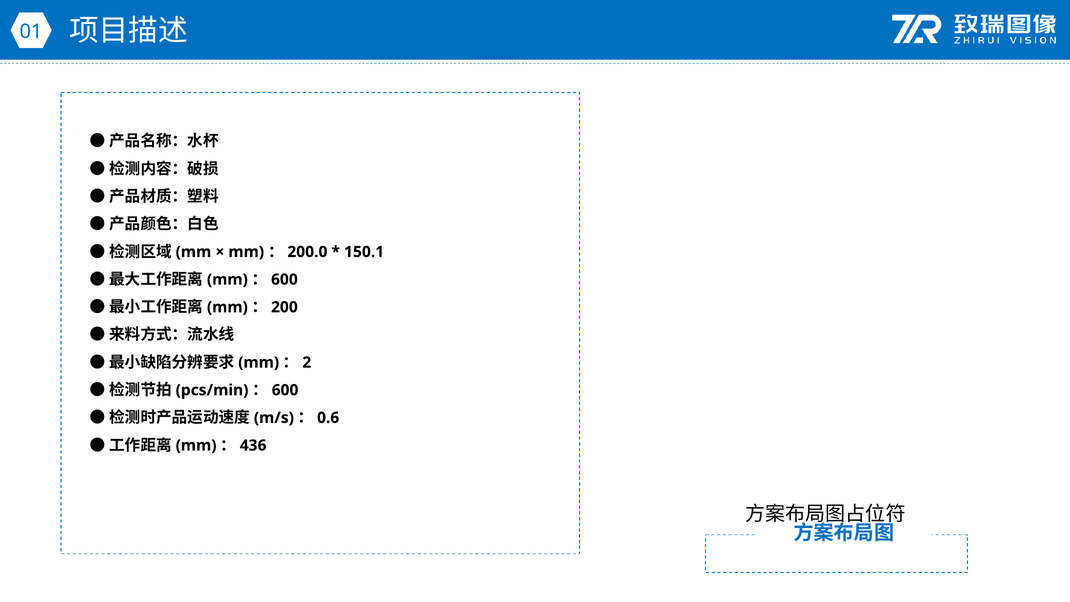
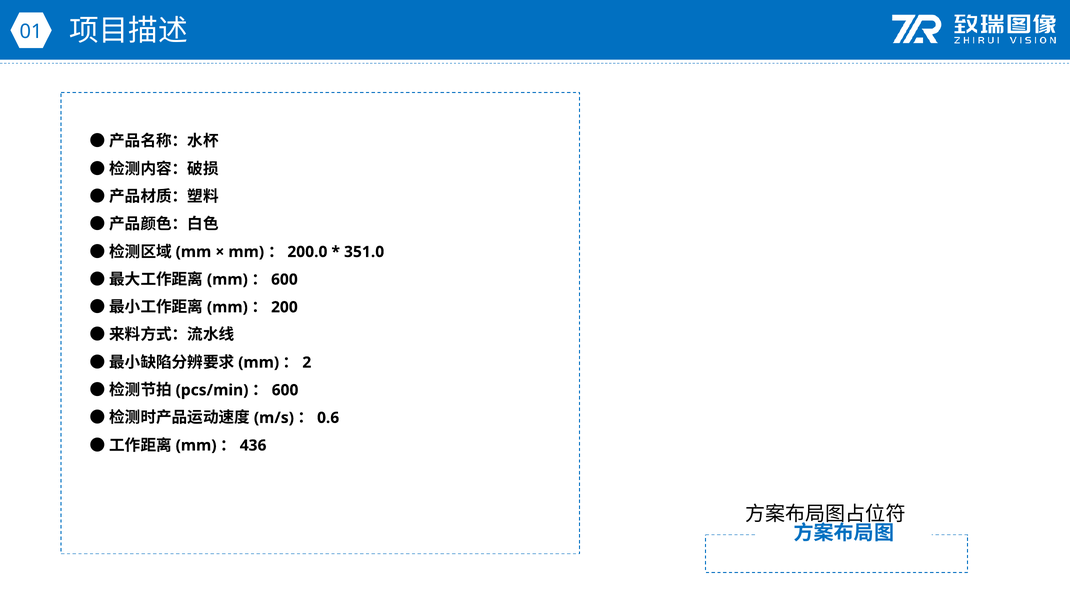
150.1: 150.1 -> 351.0
